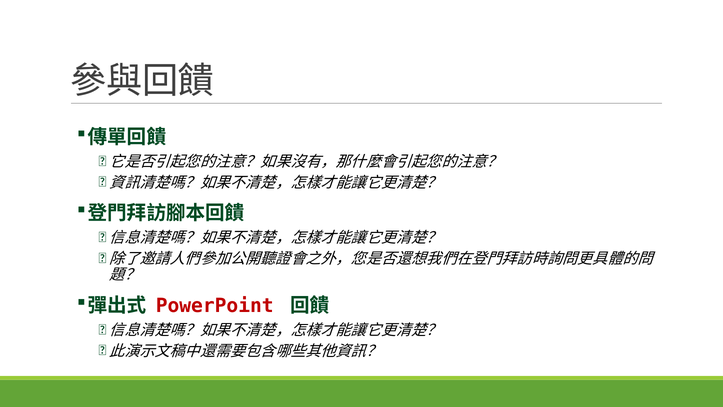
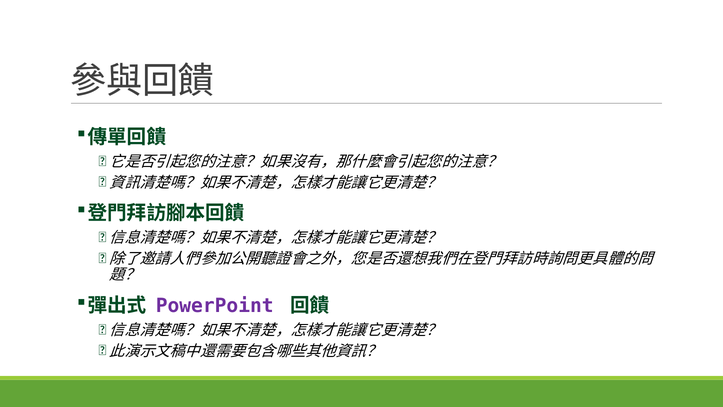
PowerPoint colour: red -> purple
